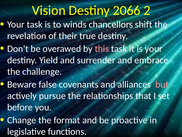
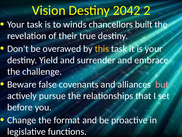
2066: 2066 -> 2042
shift: shift -> built
this colour: pink -> yellow
